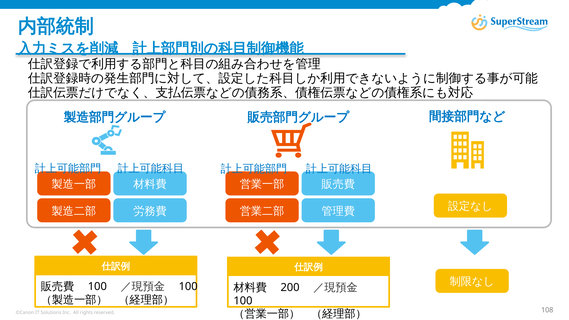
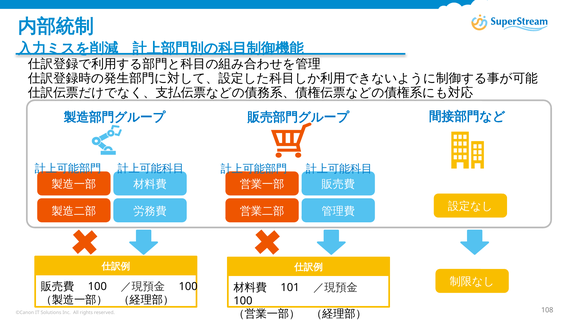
200: 200 -> 101
